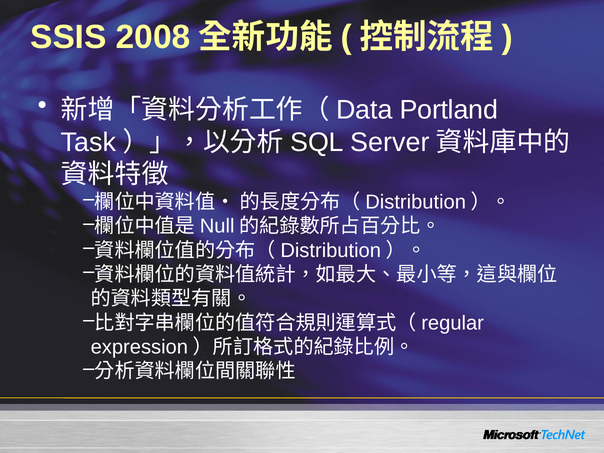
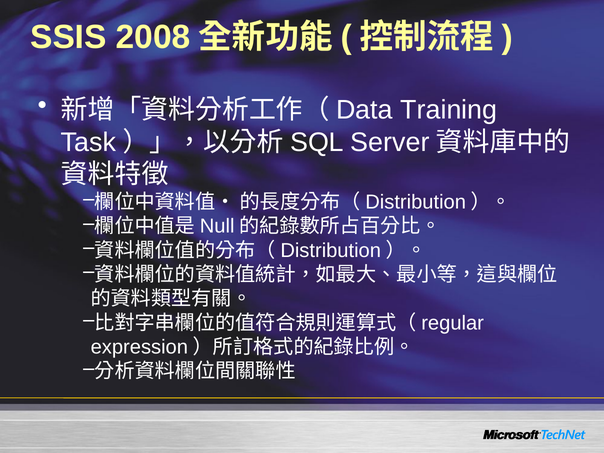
Portland: Portland -> Training
